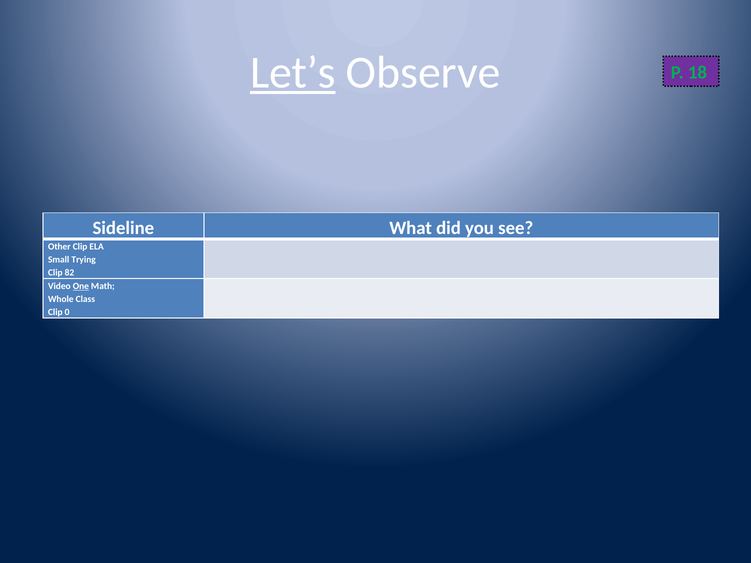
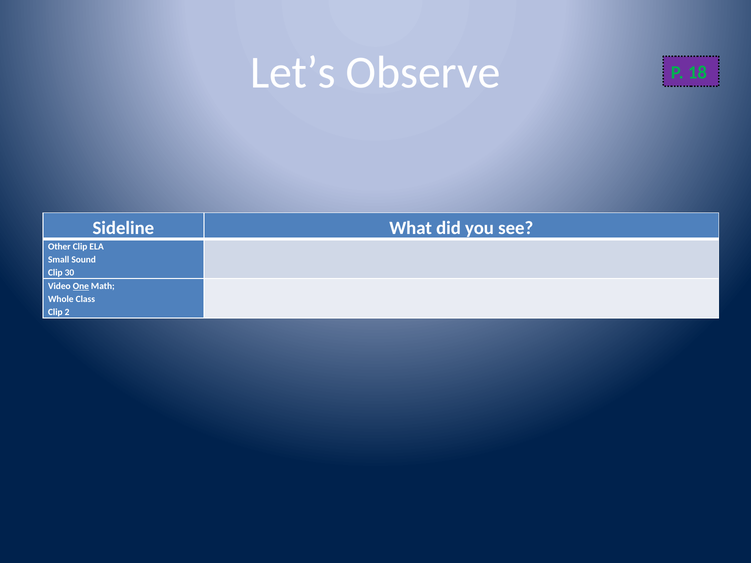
Let’s underline: present -> none
Trying: Trying -> Sound
82: 82 -> 30
0: 0 -> 2
